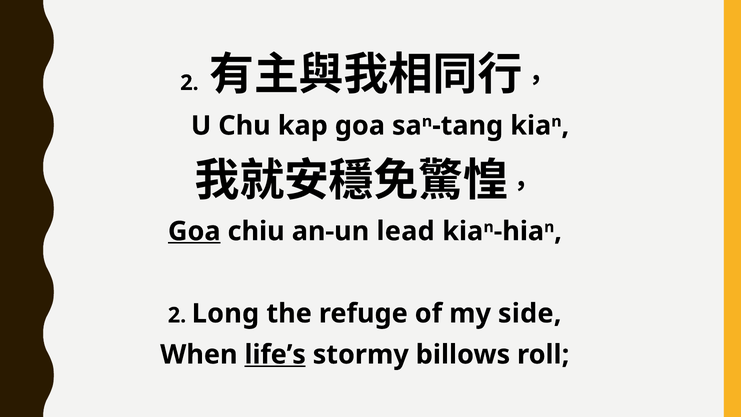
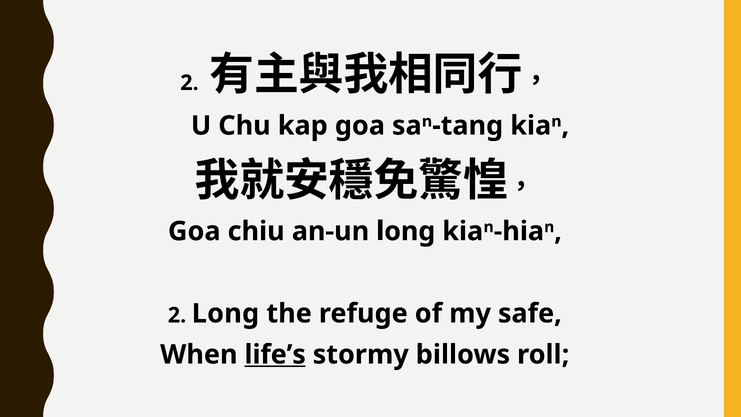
Goa at (194, 231) underline: present -> none
an-un lead: lead -> long
side: side -> safe
